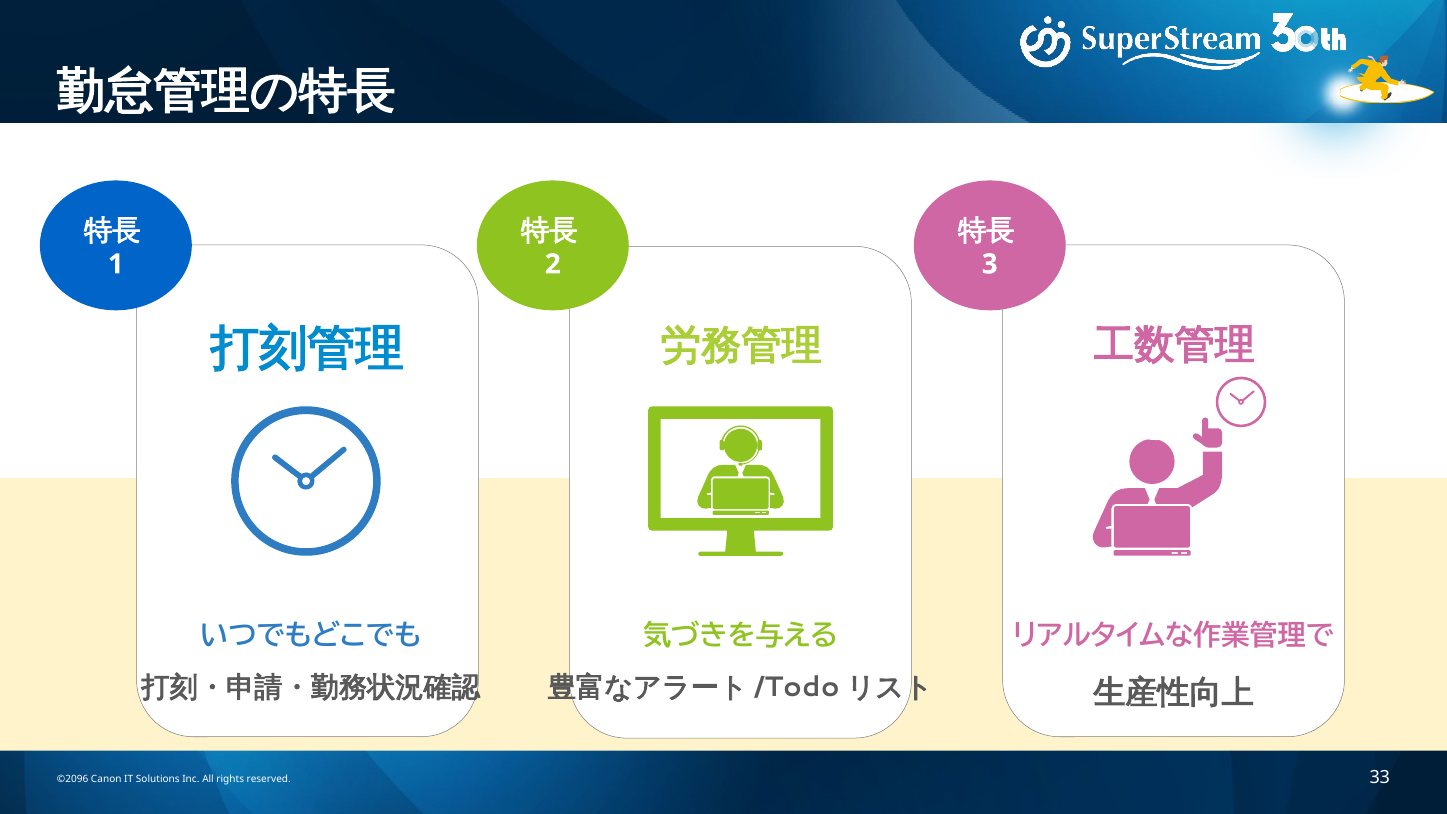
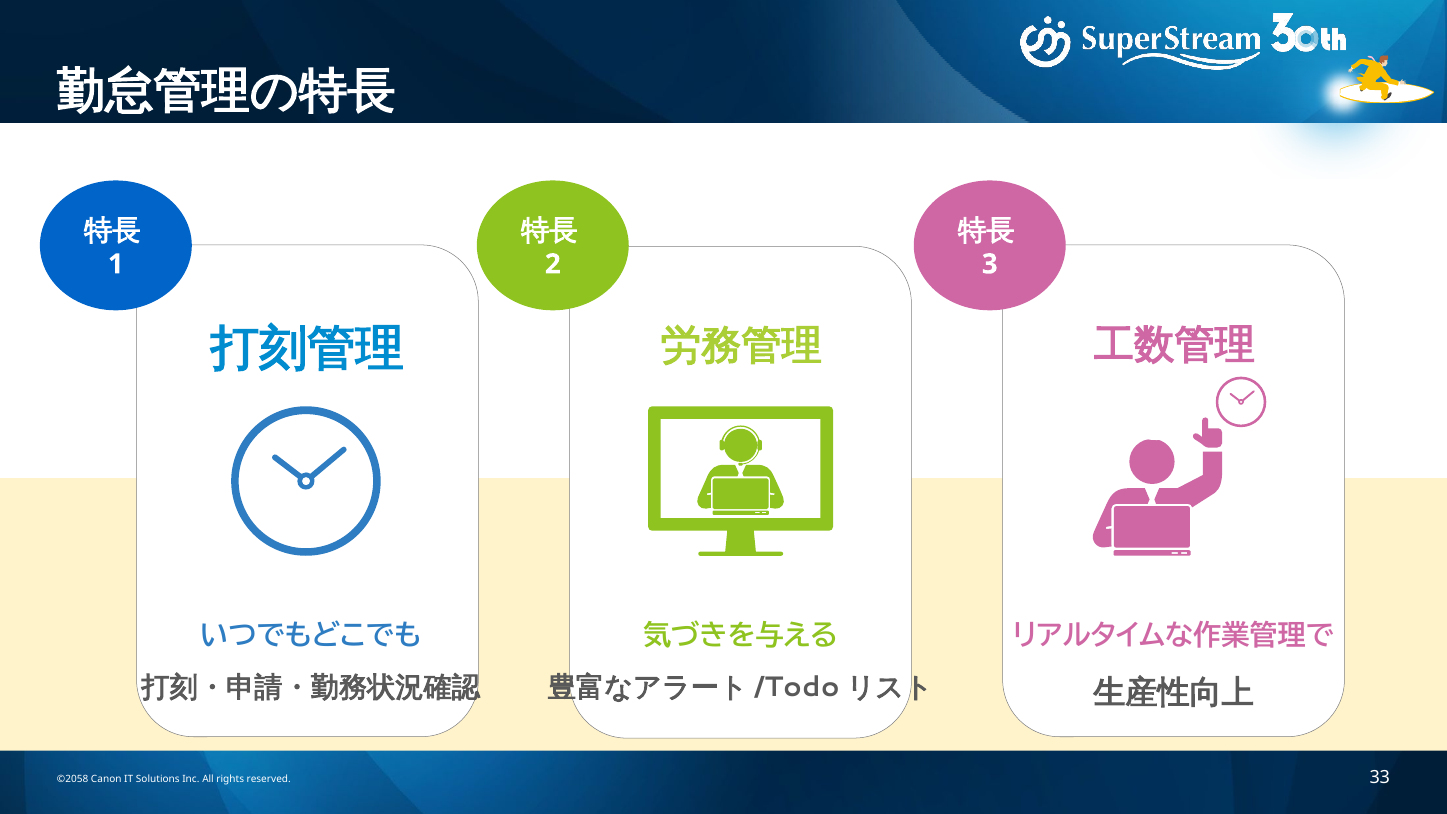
©2096: ©2096 -> ©2058
